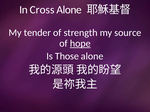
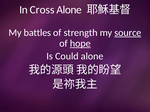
tender: tender -> battles
source underline: none -> present
Those: Those -> Could
